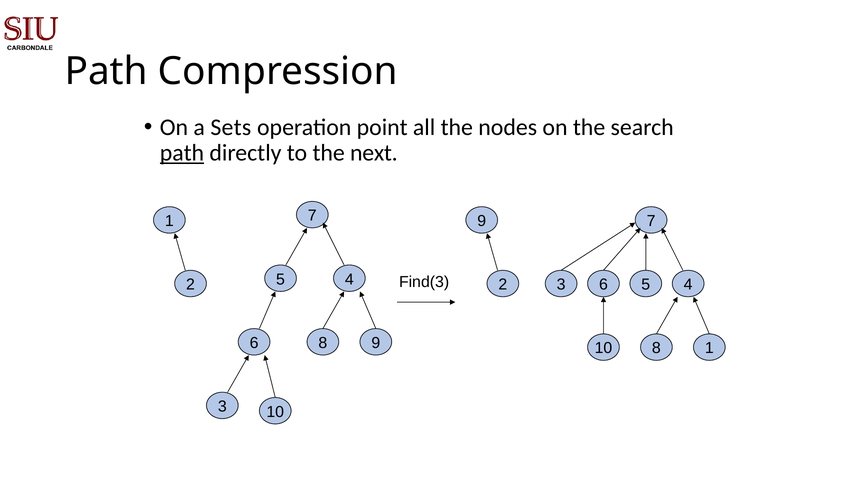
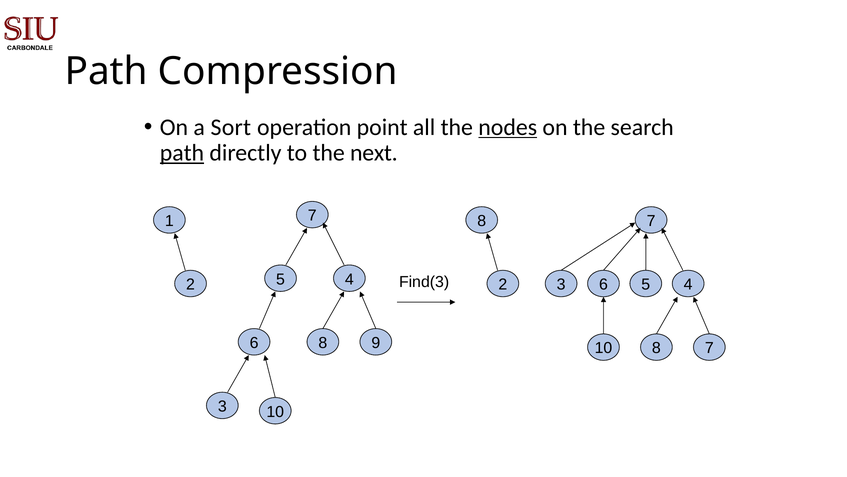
Sets: Sets -> Sort
nodes underline: none -> present
7 9: 9 -> 8
8 1: 1 -> 7
